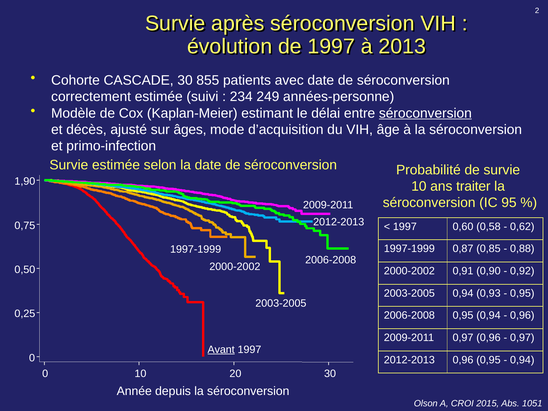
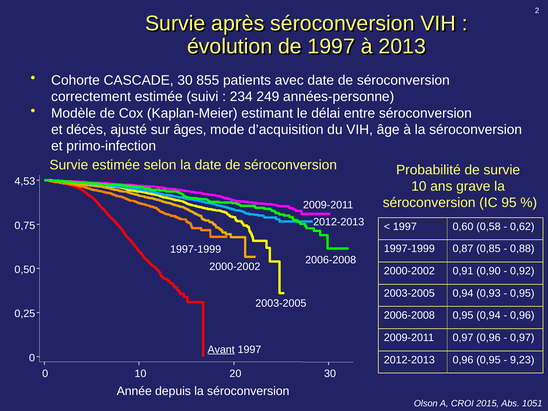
séroconversion at (425, 113) underline: present -> none
1,90: 1,90 -> 4,53
traiter: traiter -> grave
0,94 at (522, 360): 0,94 -> 9,23
